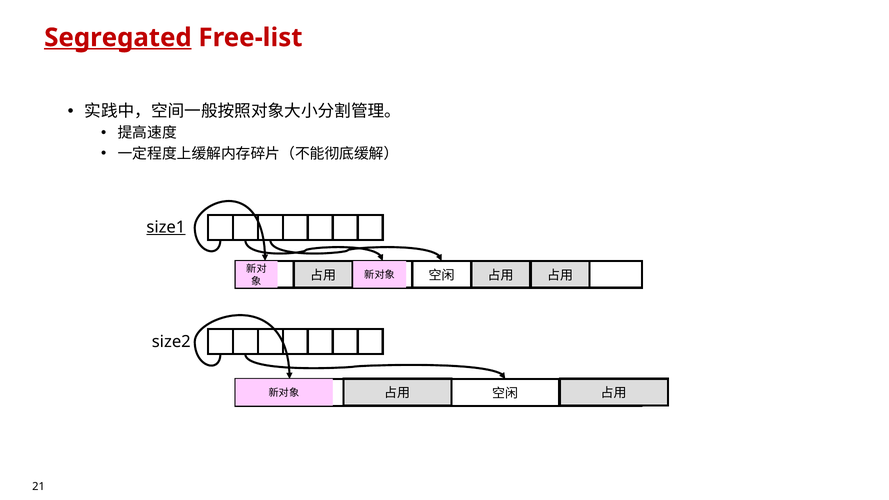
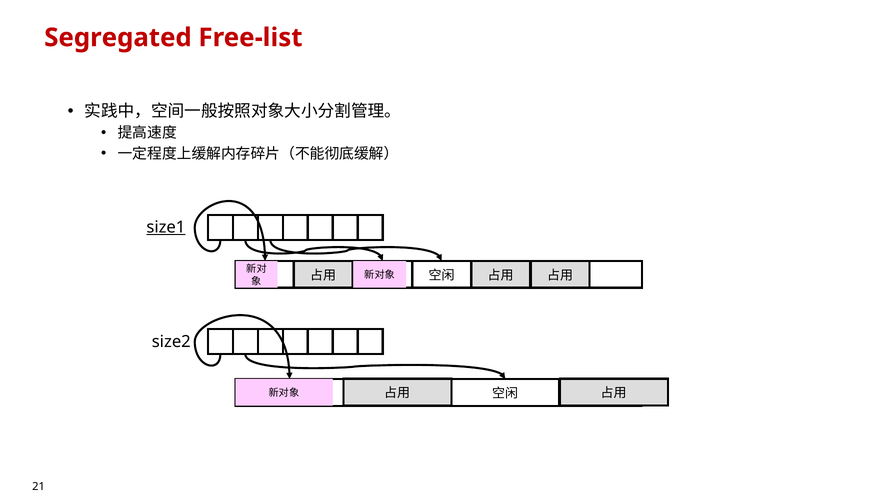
Segregated underline: present -> none
